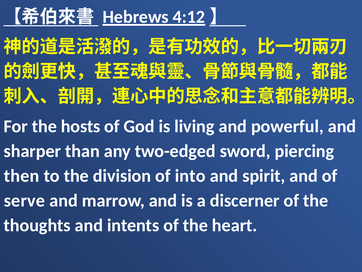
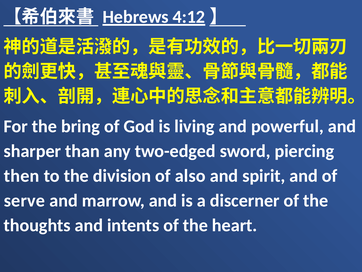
hosts: hosts -> bring
into: into -> also
